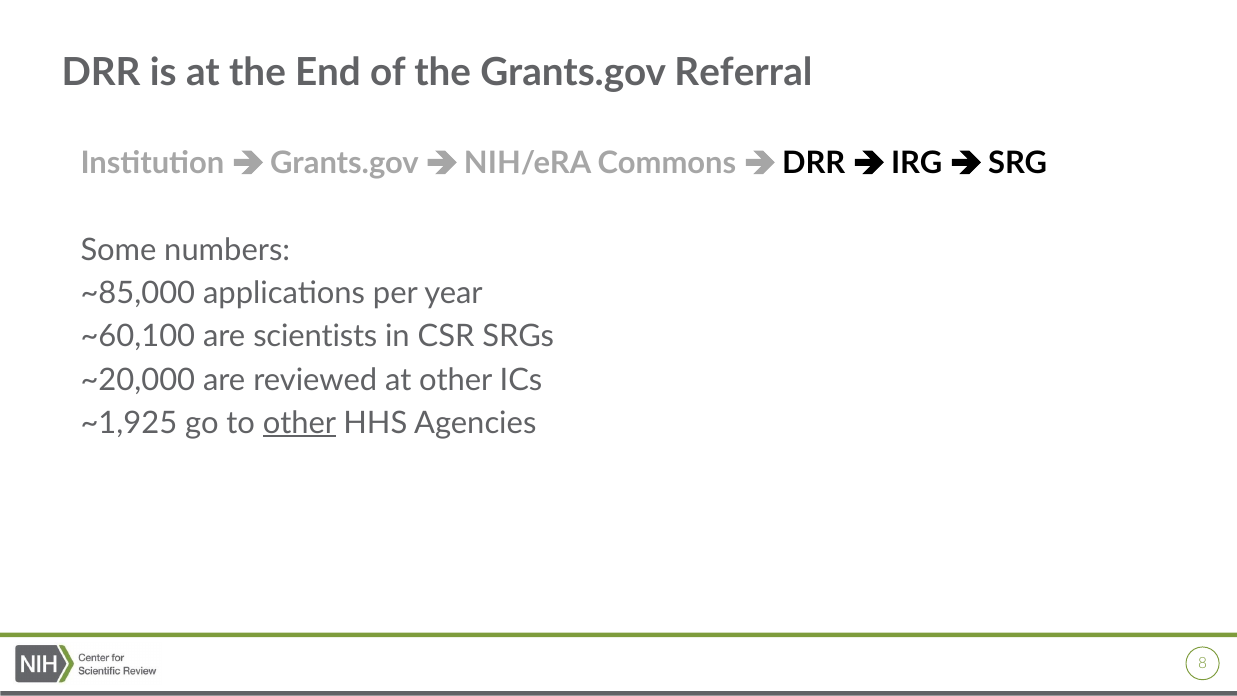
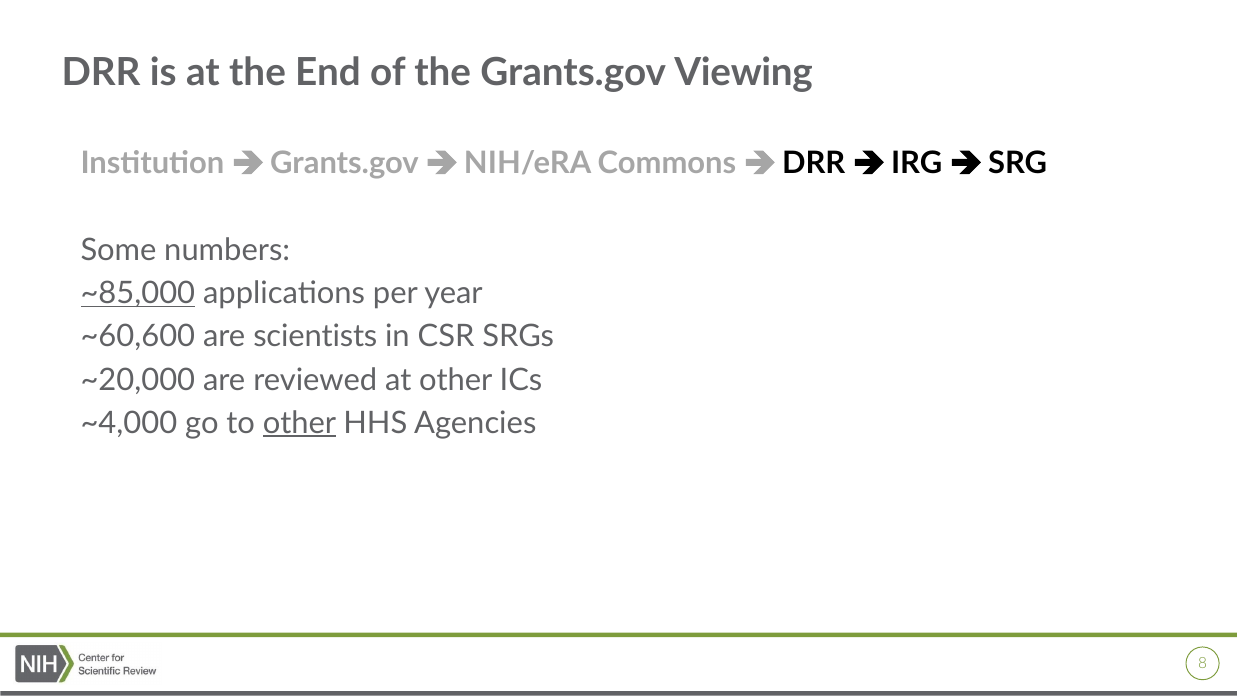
Referral: Referral -> Viewing
~85,000 underline: none -> present
~60,100: ~60,100 -> ~60,600
~1,925: ~1,925 -> ~4,000
